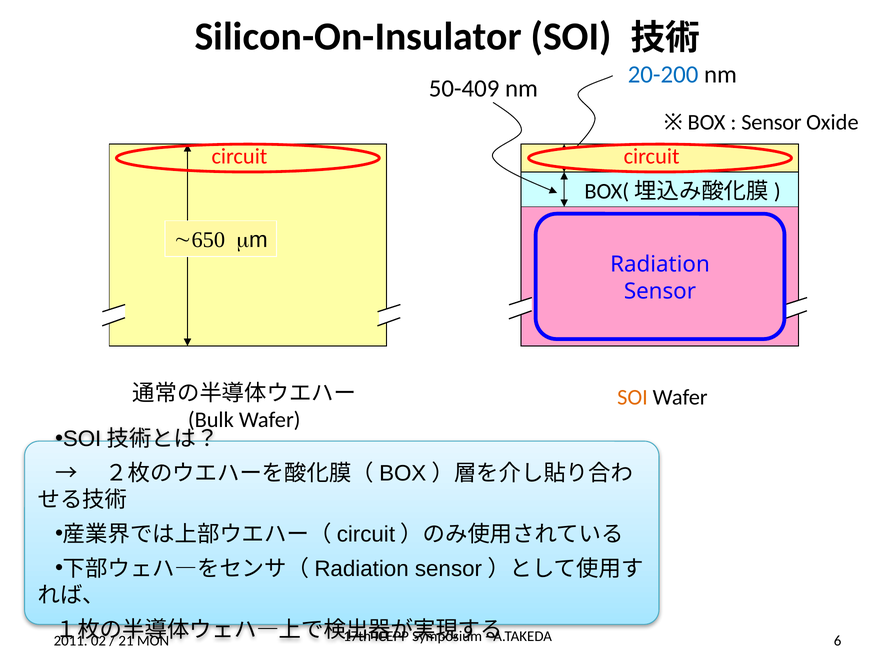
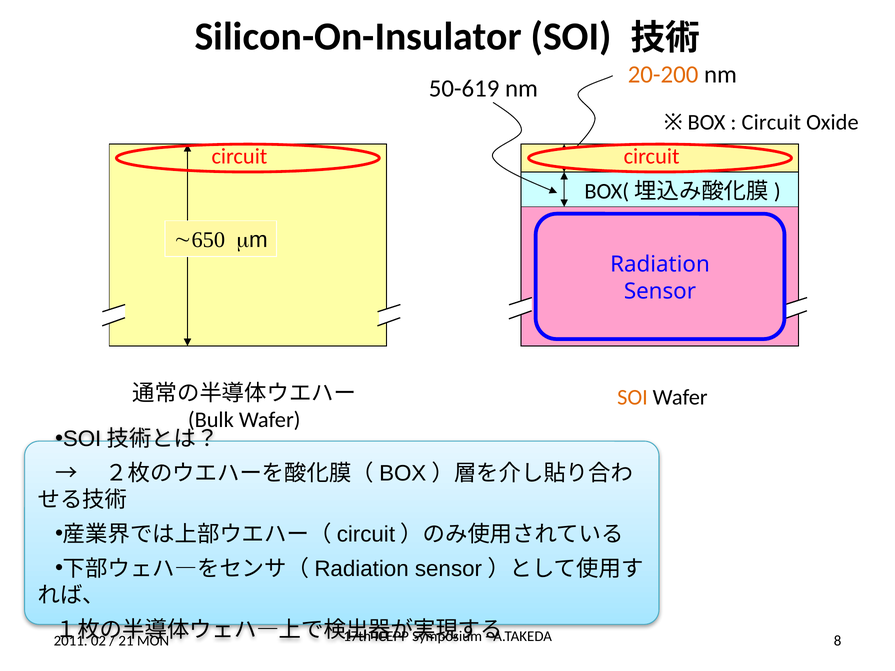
20-200 colour: blue -> orange
50-409: 50-409 -> 50-619
Sensor at (771, 122): Sensor -> Circuit
6: 6 -> 8
